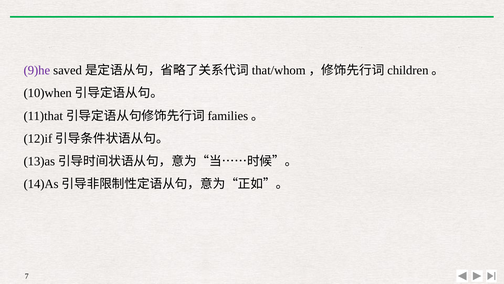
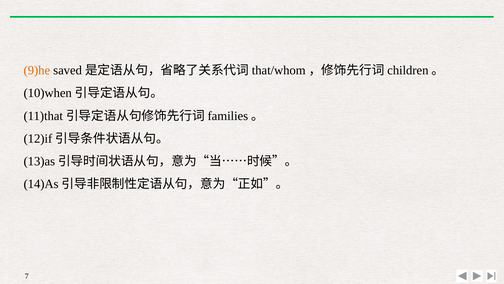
9)he colour: purple -> orange
